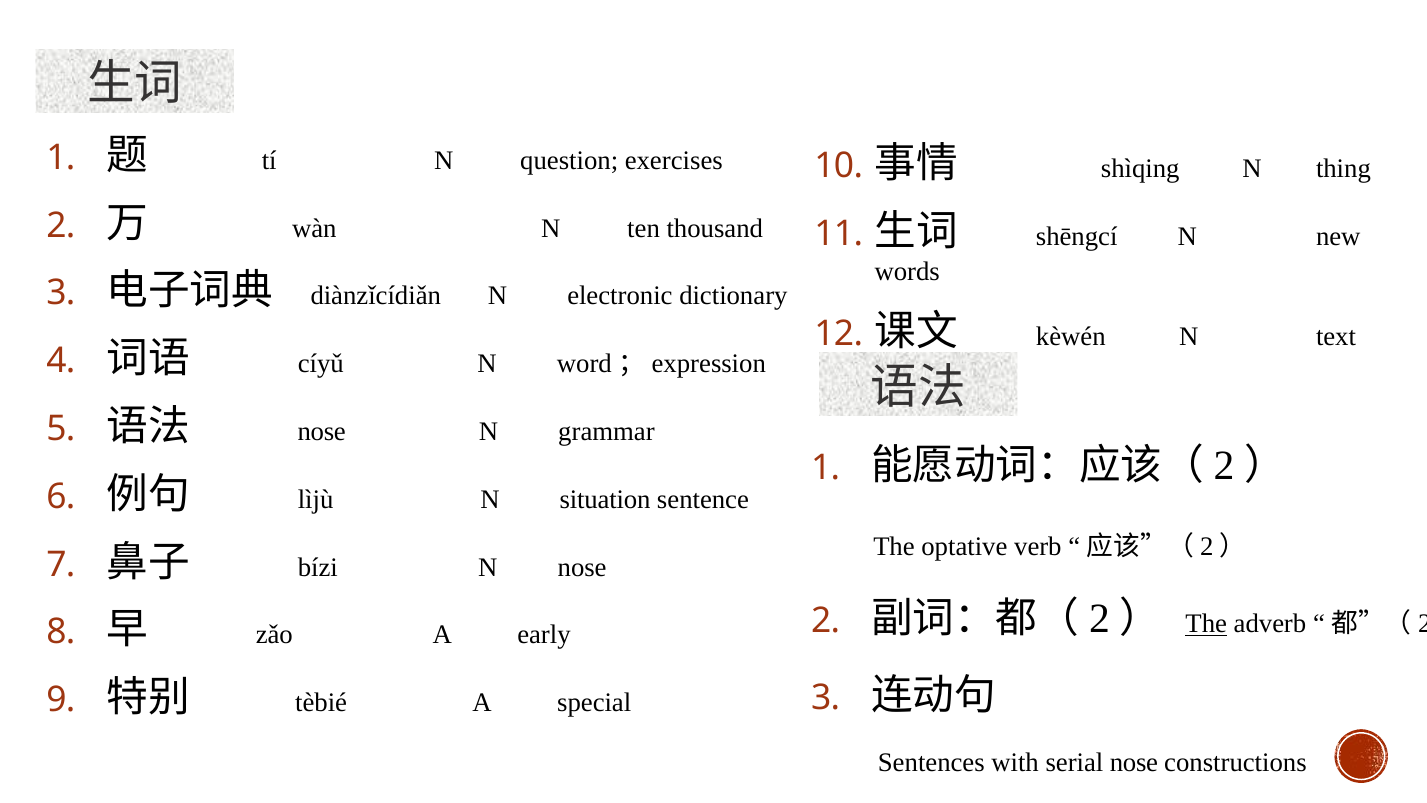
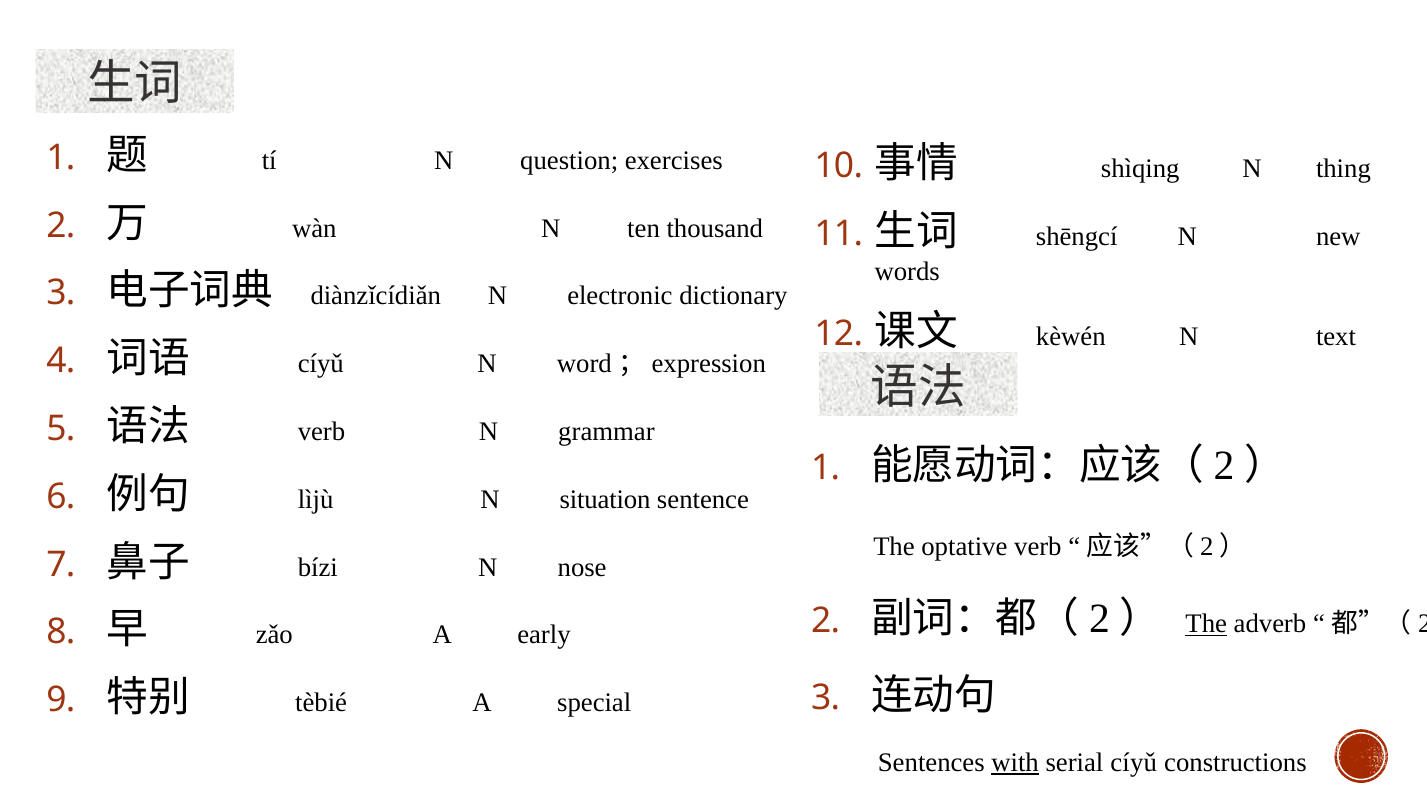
nose at (322, 431): nose -> verb
with underline: none -> present
serial nose: nose -> cíyǔ
